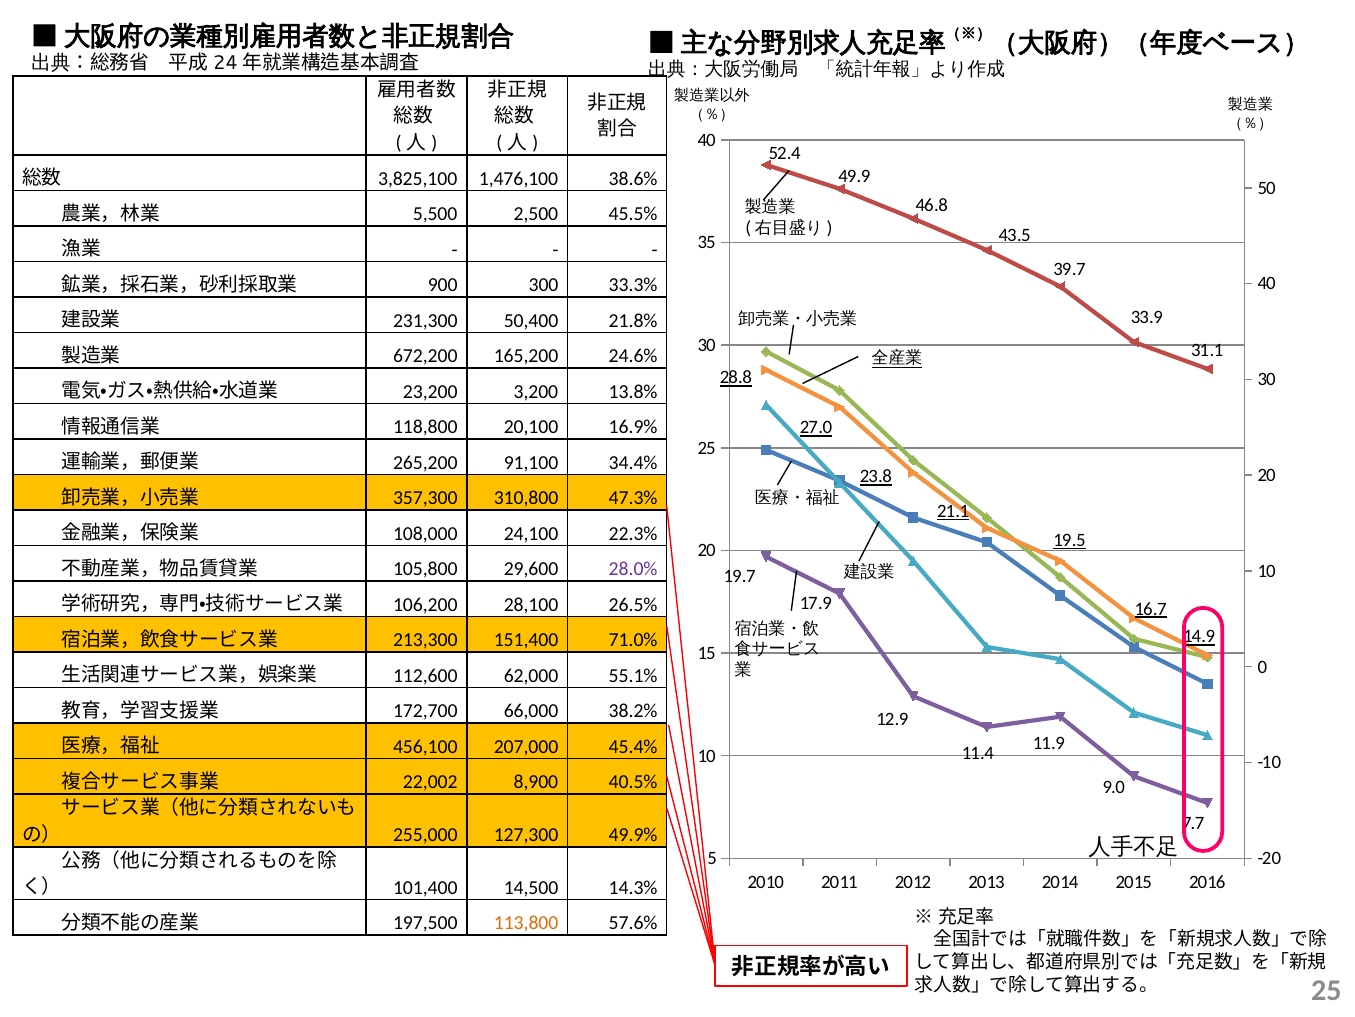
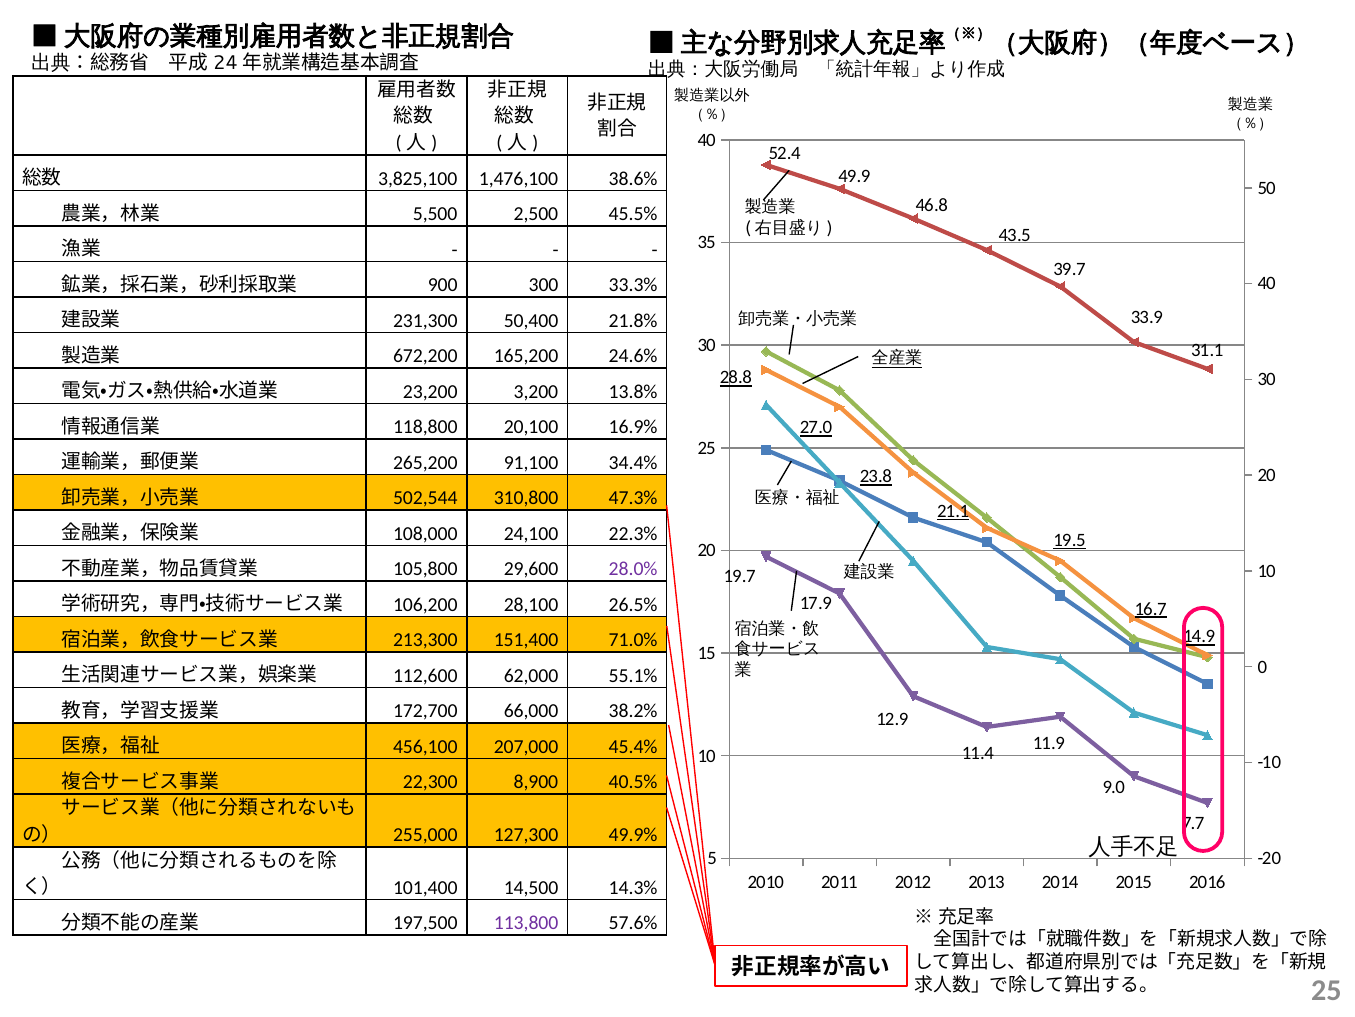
357,300: 357,300 -> 502,544
22,002: 22,002 -> 22,300
113,800 colour: orange -> purple
